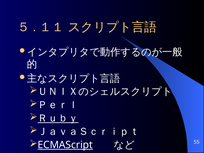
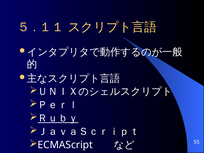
ECMAScript underline: present -> none
